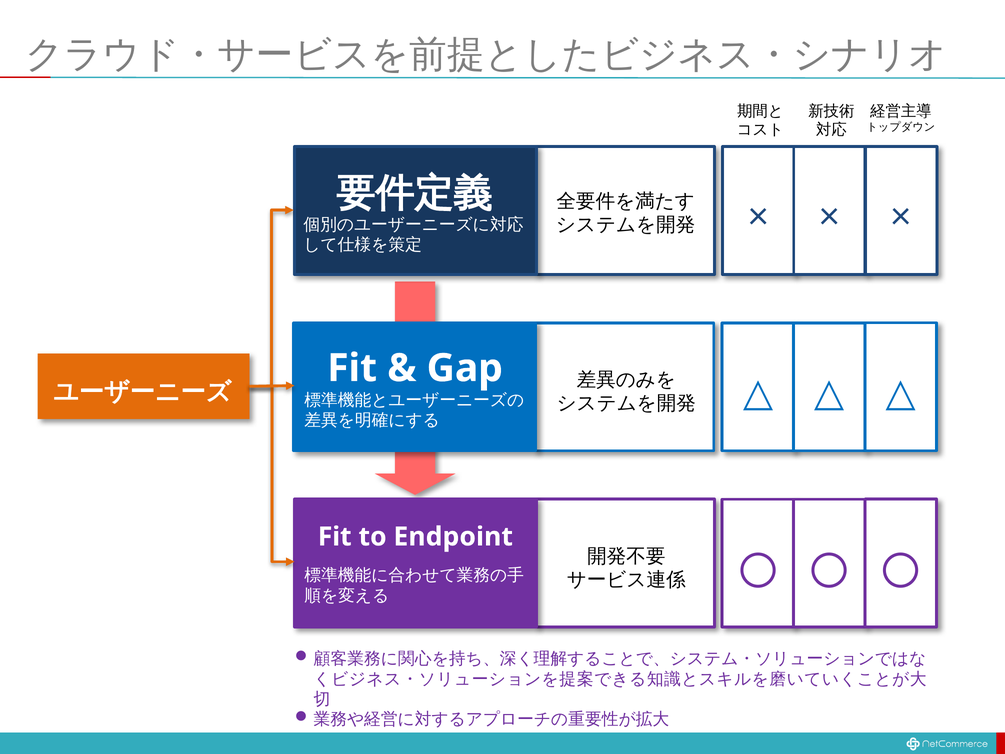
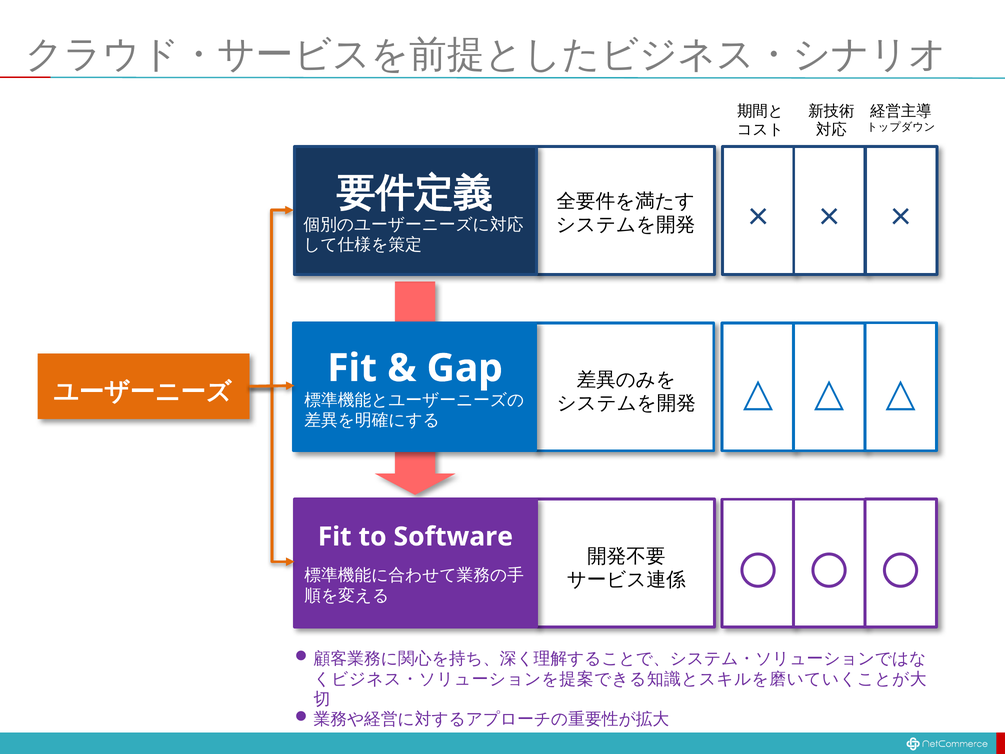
Endpoint: Endpoint -> Software
